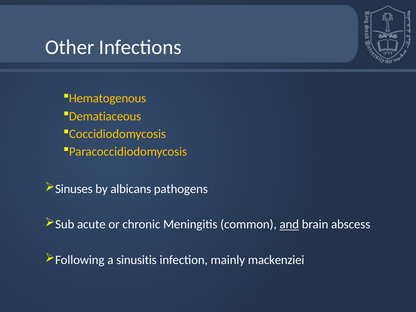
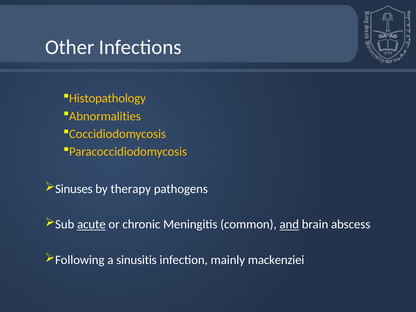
Hematogenous: Hematogenous -> Histopathology
Dematiaceous: Dematiaceous -> Abnormalities
albicans: albicans -> therapy
acute underline: none -> present
